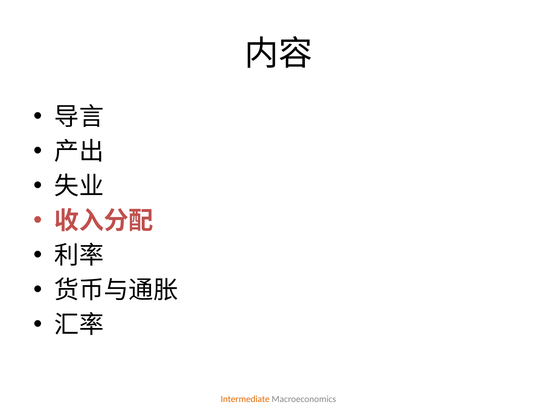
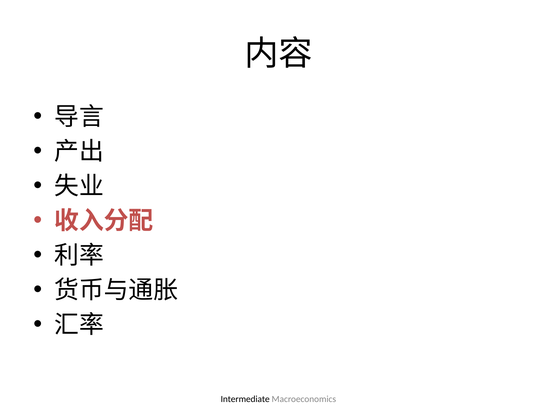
Intermediate colour: orange -> black
